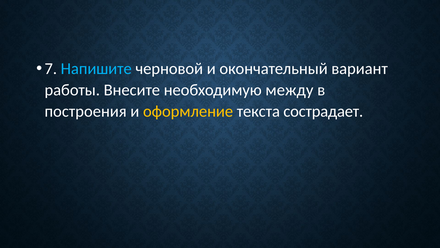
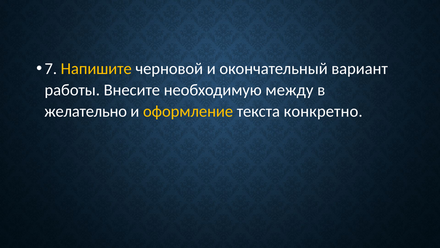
Напишите colour: light blue -> yellow
построения: построения -> желательно
сострадает: сострадает -> конкретно
